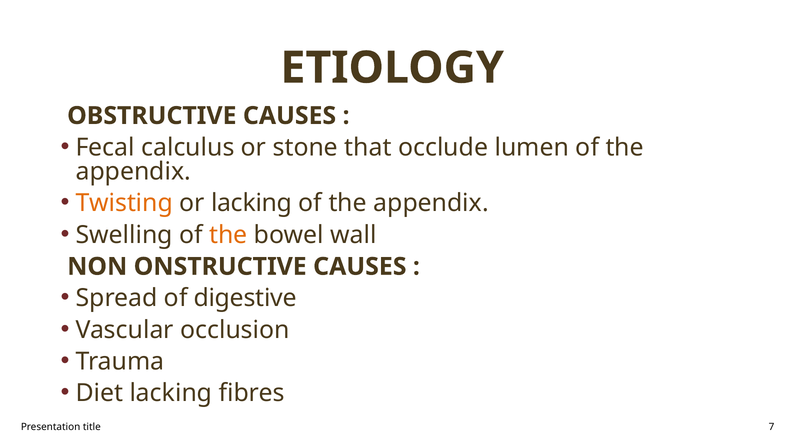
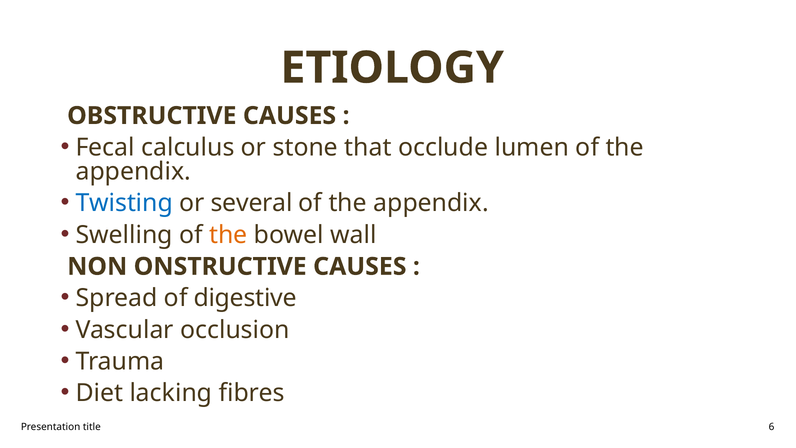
Twisting colour: orange -> blue
or lacking: lacking -> several
7: 7 -> 6
